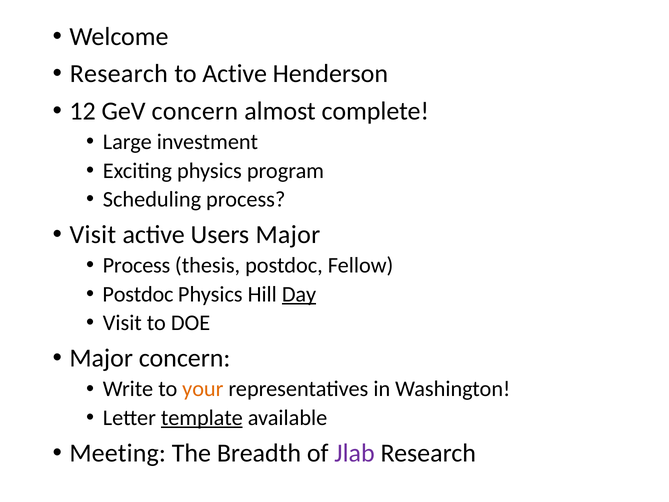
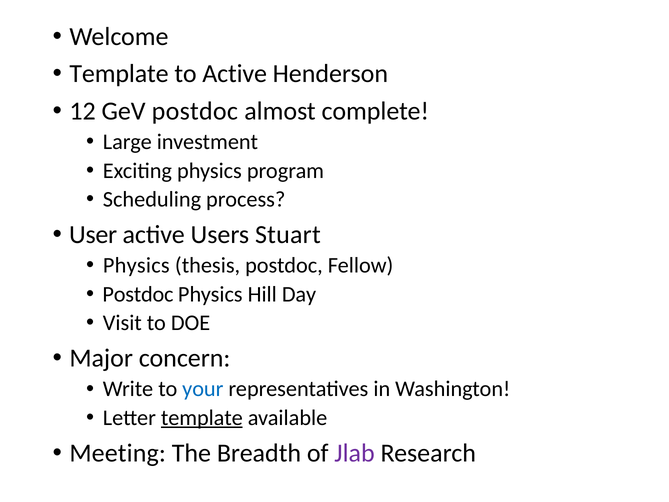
Research at (119, 74): Research -> Template
GeV concern: concern -> postdoc
Visit at (93, 235): Visit -> User
Users Major: Major -> Stuart
Process at (137, 265): Process -> Physics
Day underline: present -> none
your colour: orange -> blue
